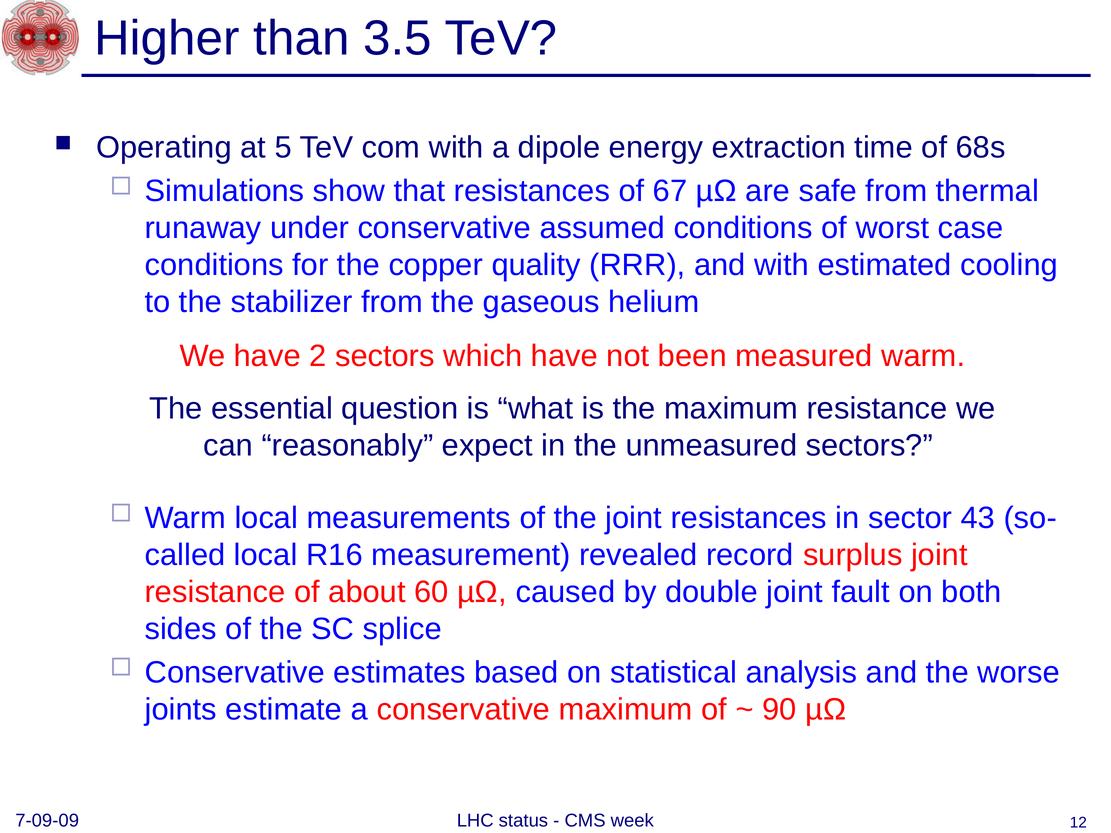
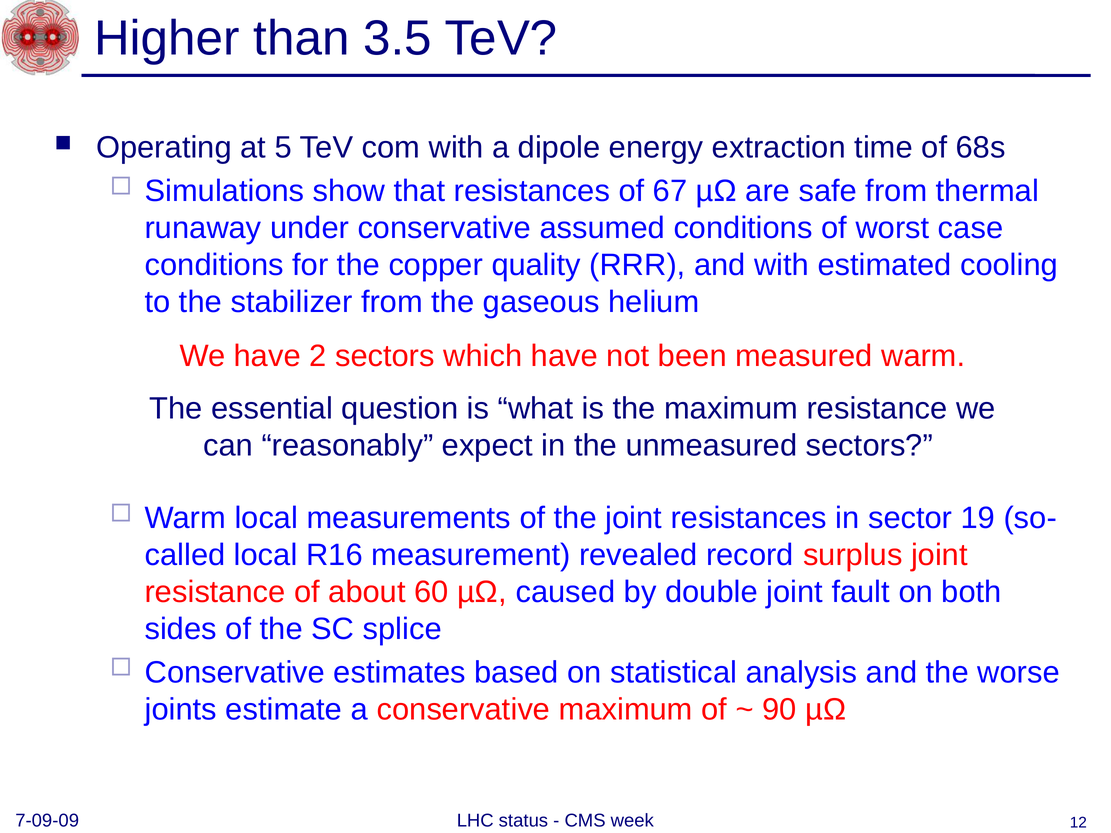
43: 43 -> 19
